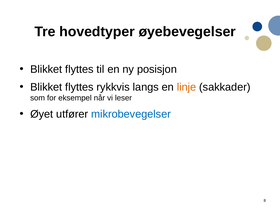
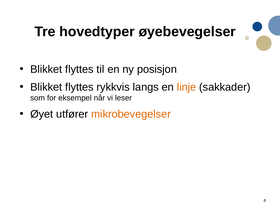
mikrobevegelser colour: blue -> orange
